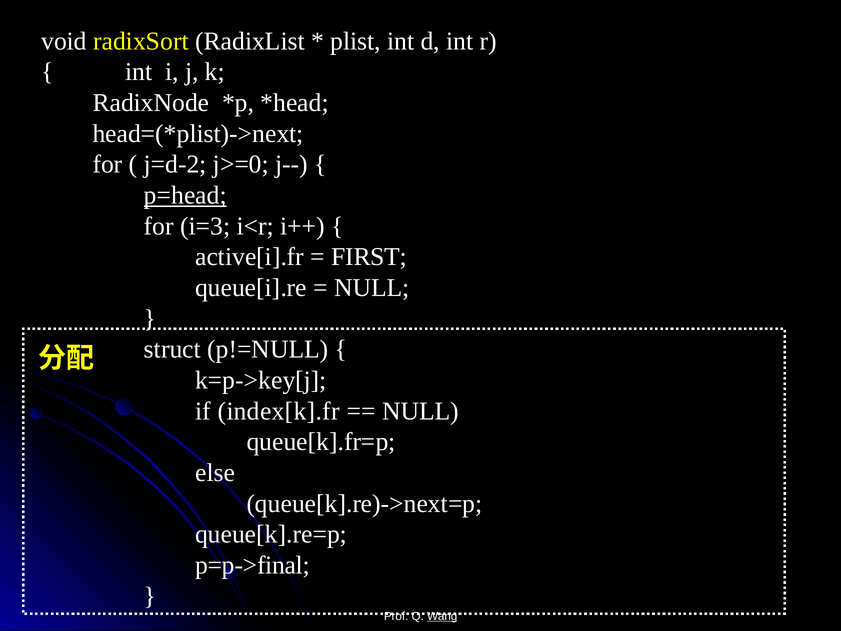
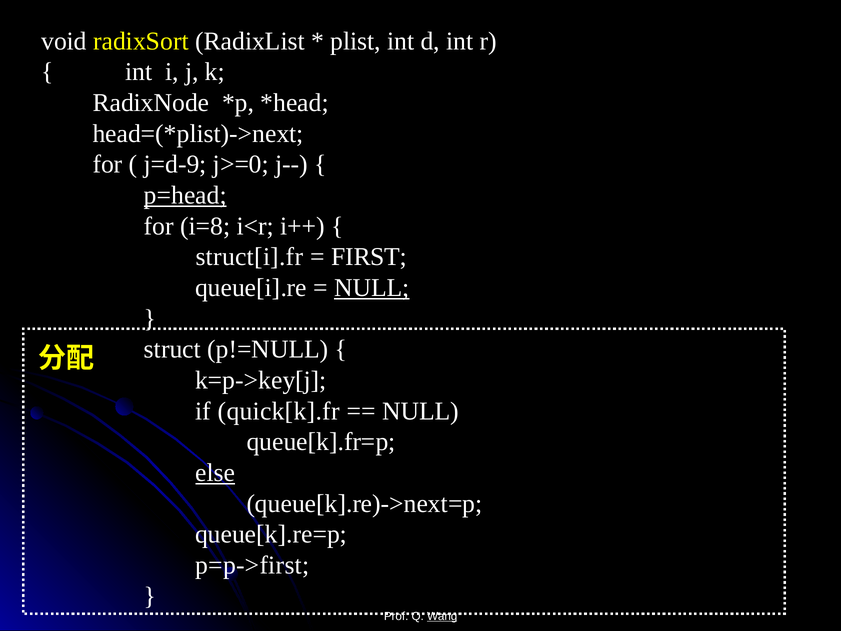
j=d-2: j=d-2 -> j=d-9
i=3: i=3 -> i=8
active[i].fr: active[i].fr -> struct[i].fr
NULL at (372, 288) underline: none -> present
index[k].fr: index[k].fr -> quick[k].fr
else underline: none -> present
p=p->final: p=p->final -> p=p->first
